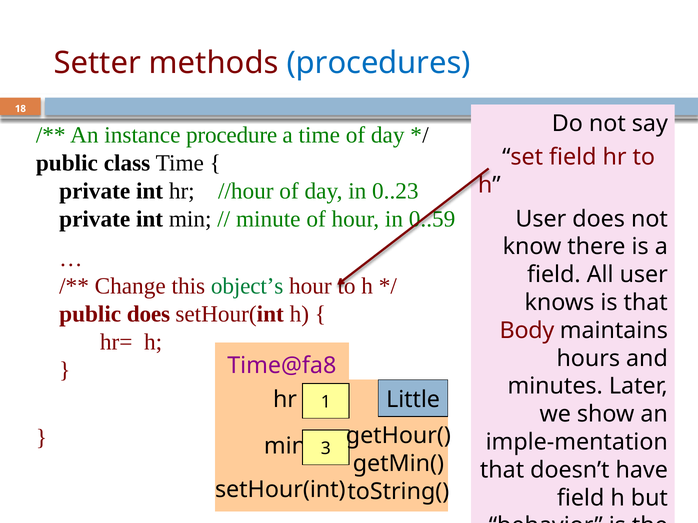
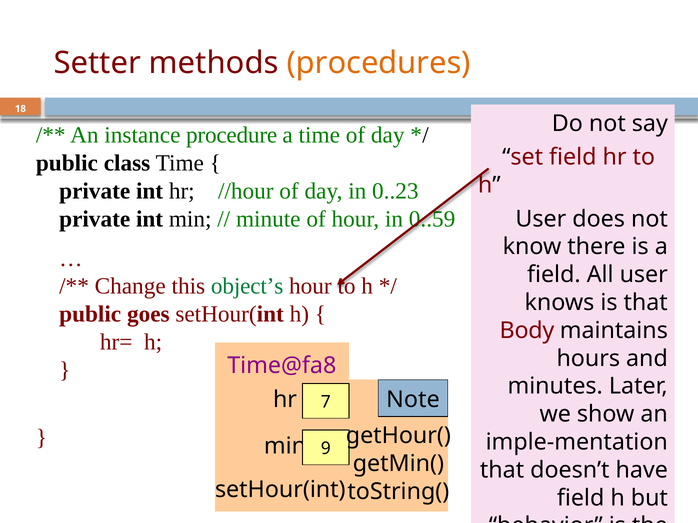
procedures colour: blue -> orange
public does: does -> goes
1: 1 -> 7
Little: Little -> Note
3: 3 -> 9
